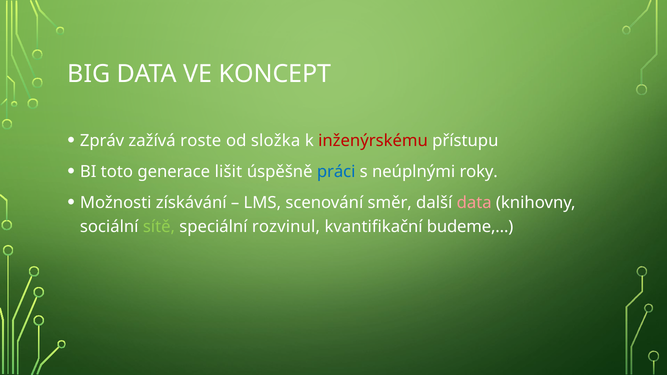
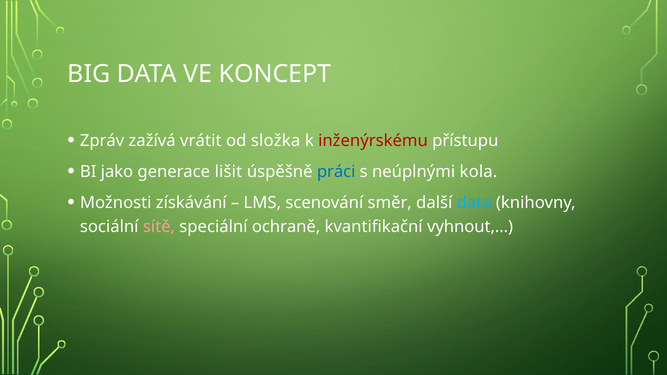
roste: roste -> vrátit
toto: toto -> jako
roky: roky -> kola
data at (474, 203) colour: pink -> light blue
sítě colour: light green -> pink
rozvinul: rozvinul -> ochraně
budeme,…: budeme,… -> vyhnout,…
